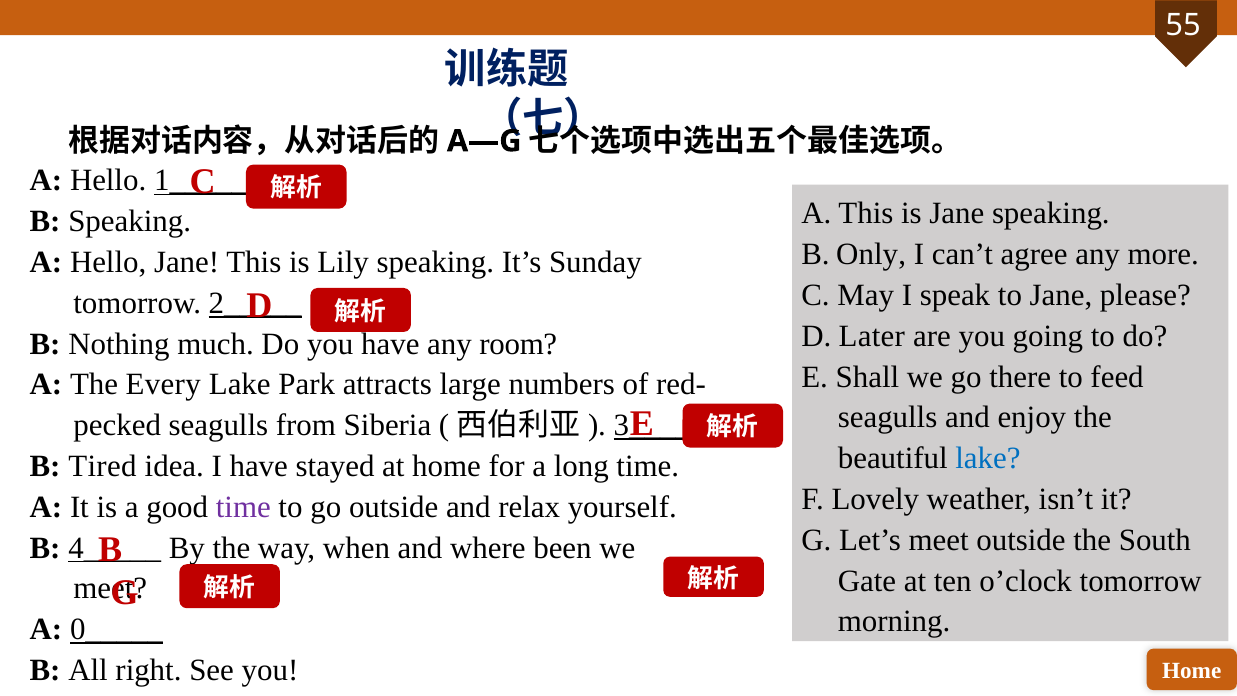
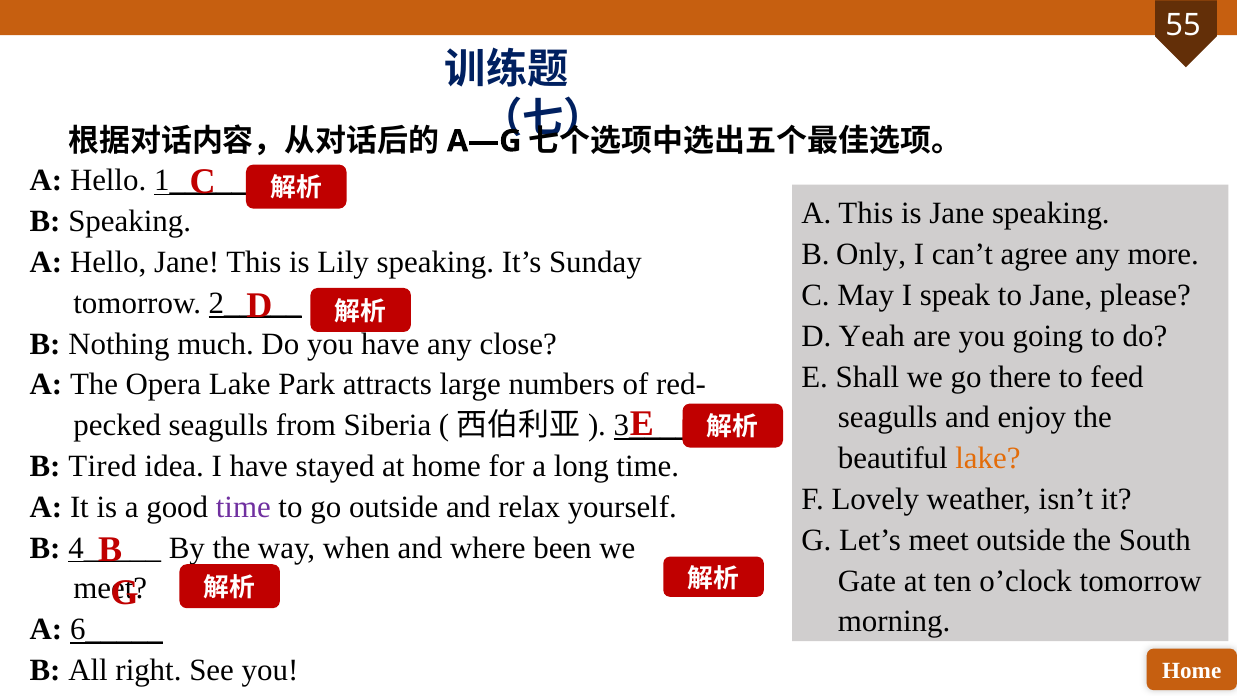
Later: Later -> Yeah
room: room -> close
Every: Every -> Opera
lake at (988, 458) colour: blue -> orange
0_____: 0_____ -> 6_____
